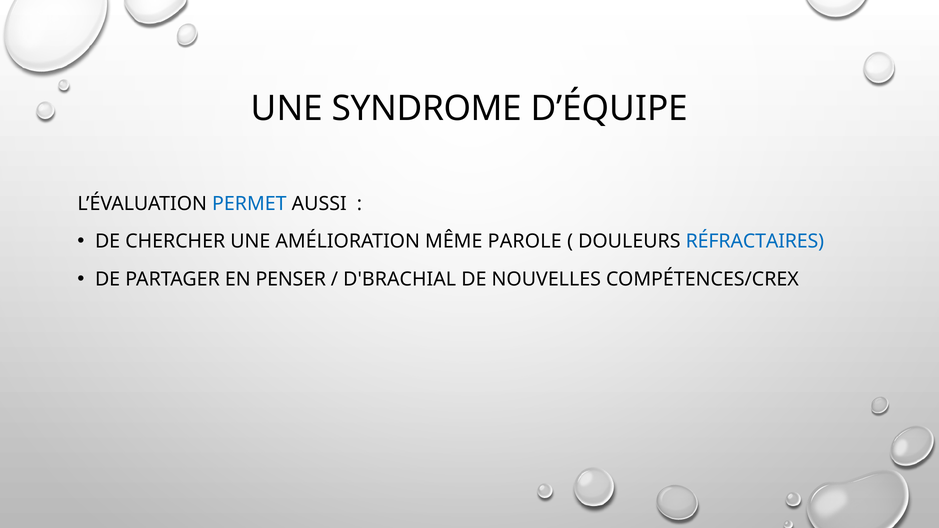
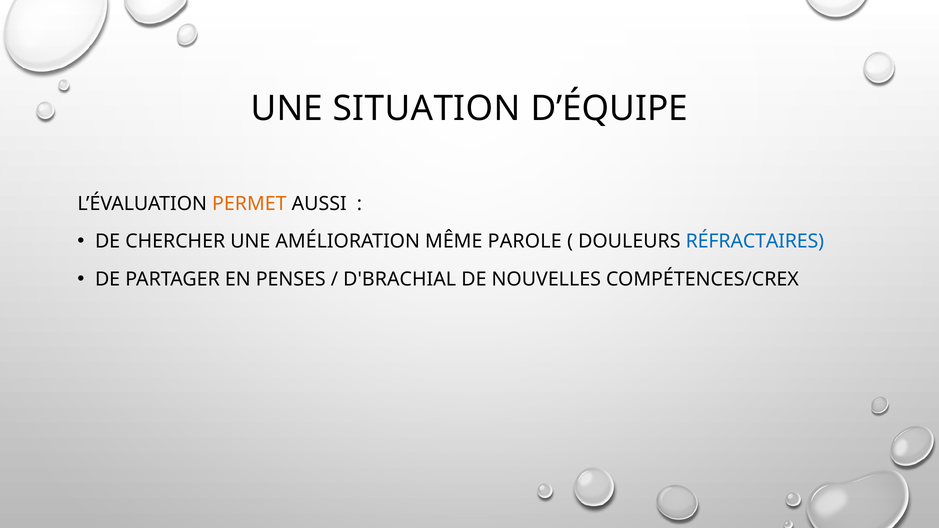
SYNDROME: SYNDROME -> SITUATION
PERMET colour: blue -> orange
PENSER: PENSER -> PENSES
